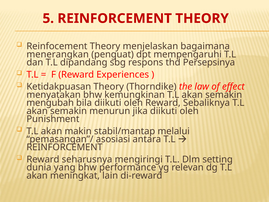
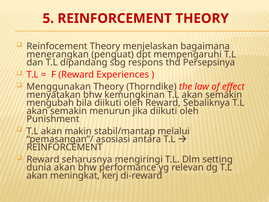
Ketidakpuasan: Ketidakpuasan -> Menggunakan
dunia yang: yang -> akan
lain: lain -> kerj
